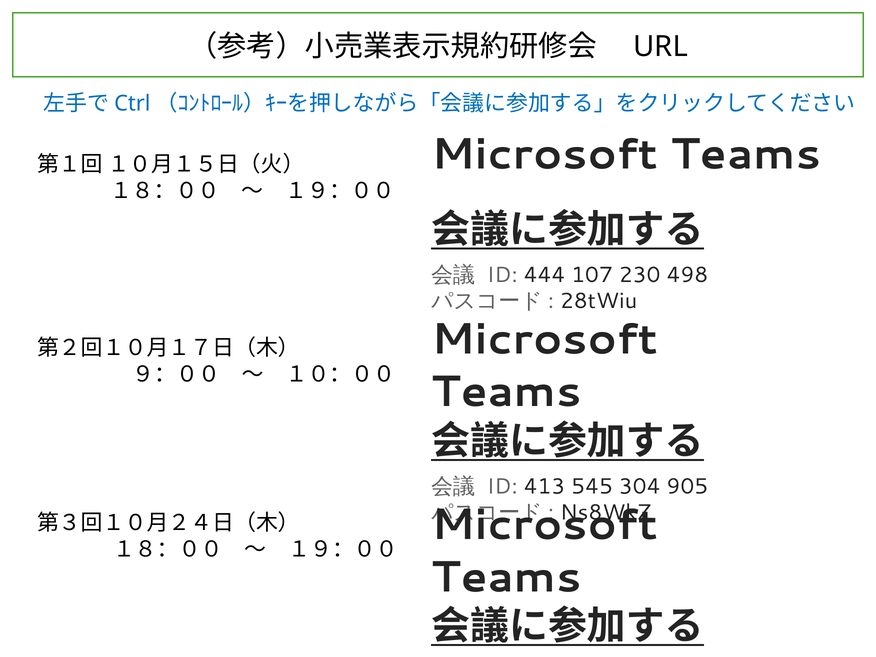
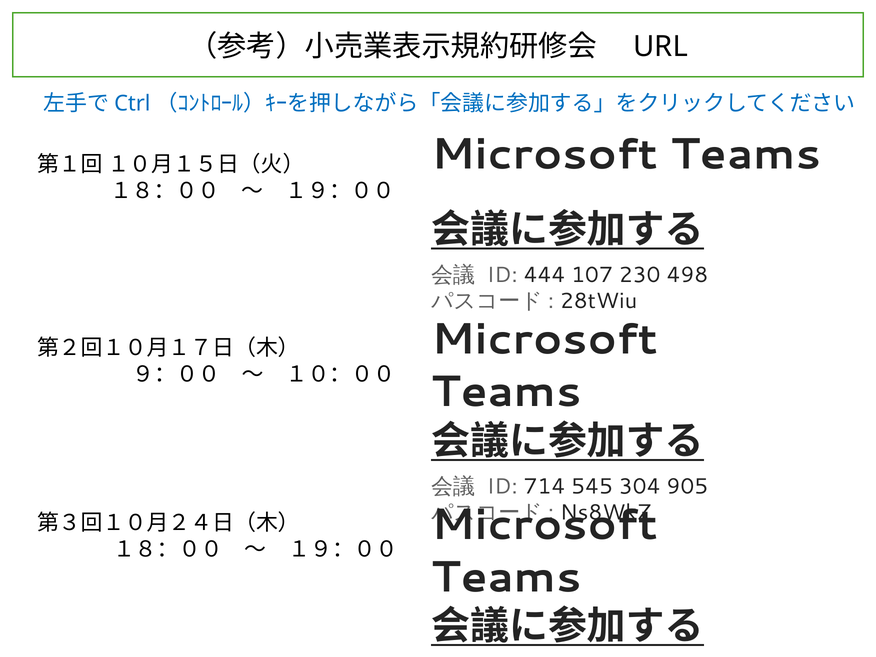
413: 413 -> 714
